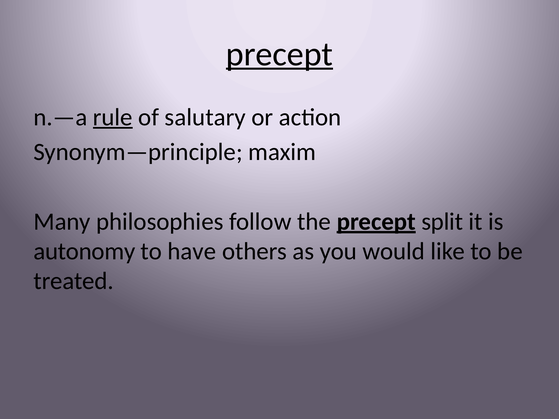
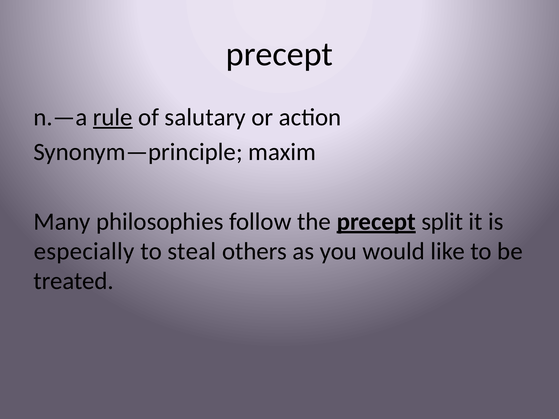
precept at (279, 54) underline: present -> none
autonomy: autonomy -> especially
have: have -> steal
